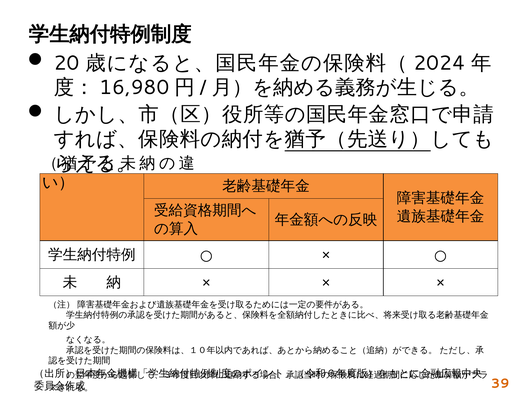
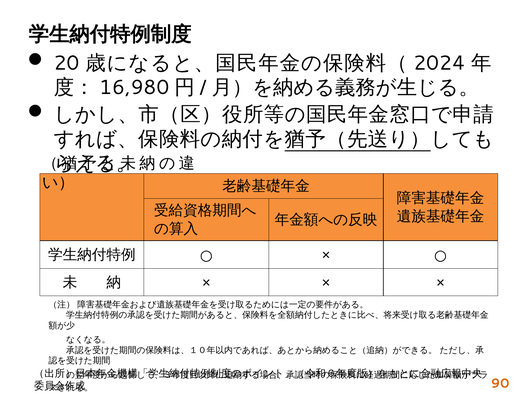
39: 39 -> 90
